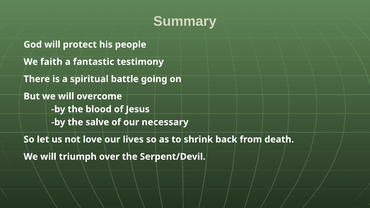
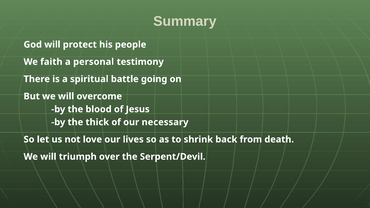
fantastic: fantastic -> personal
salve: salve -> thick
